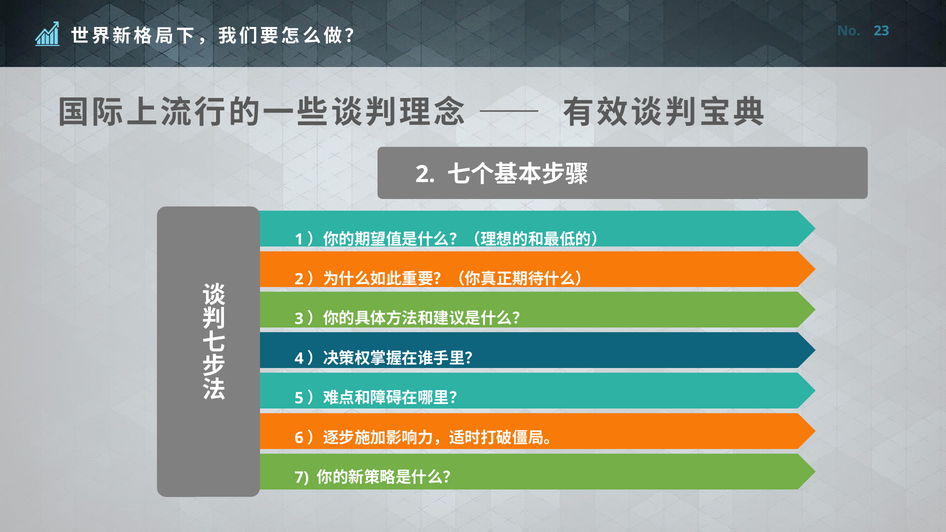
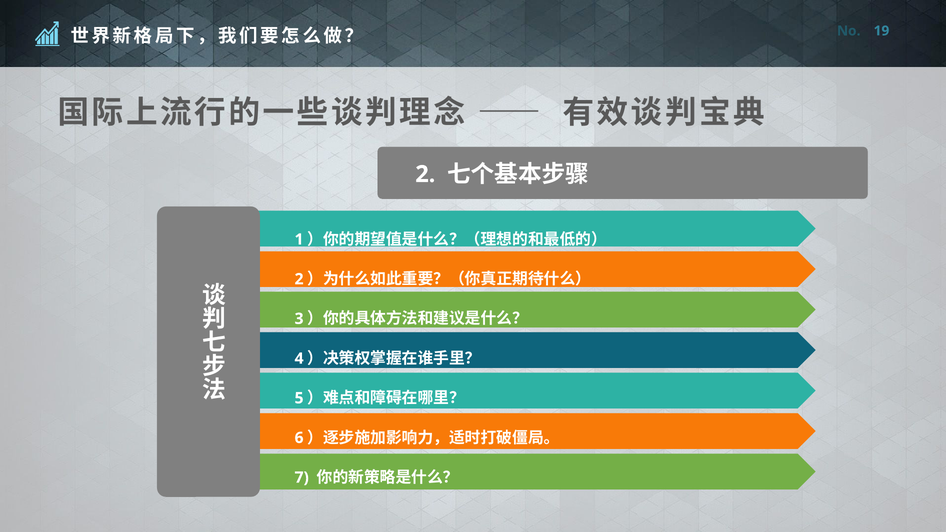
23: 23 -> 19
